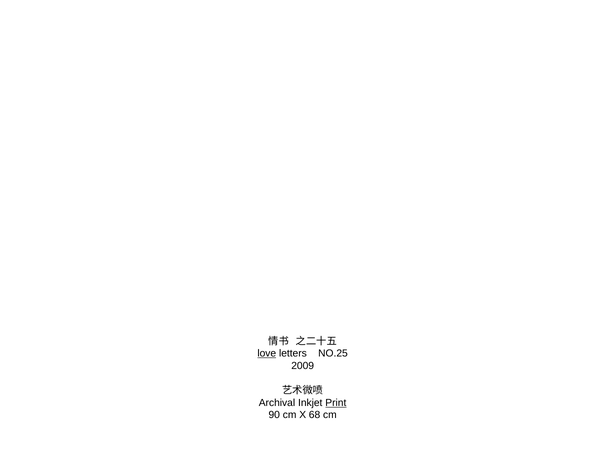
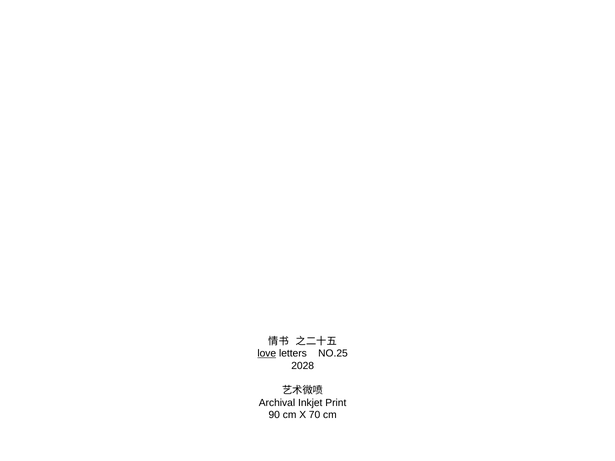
2009: 2009 -> 2028
Print underline: present -> none
68: 68 -> 70
